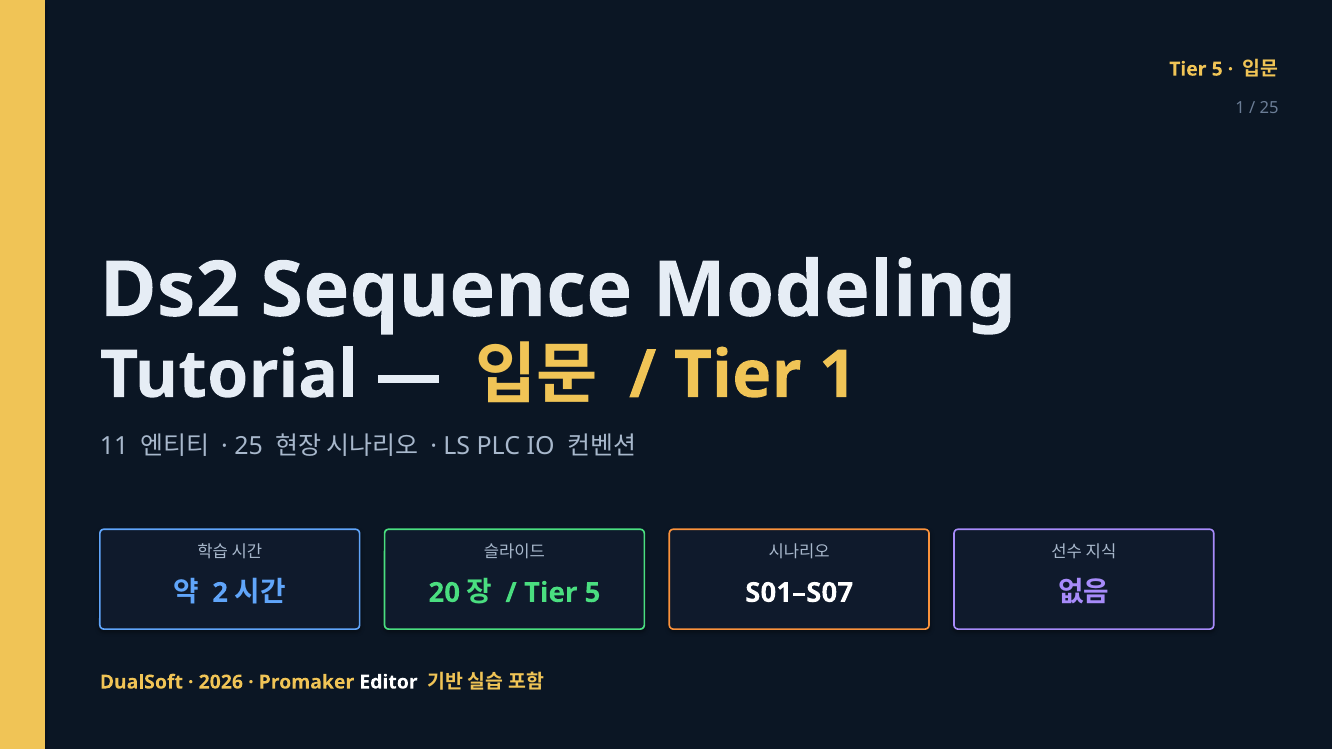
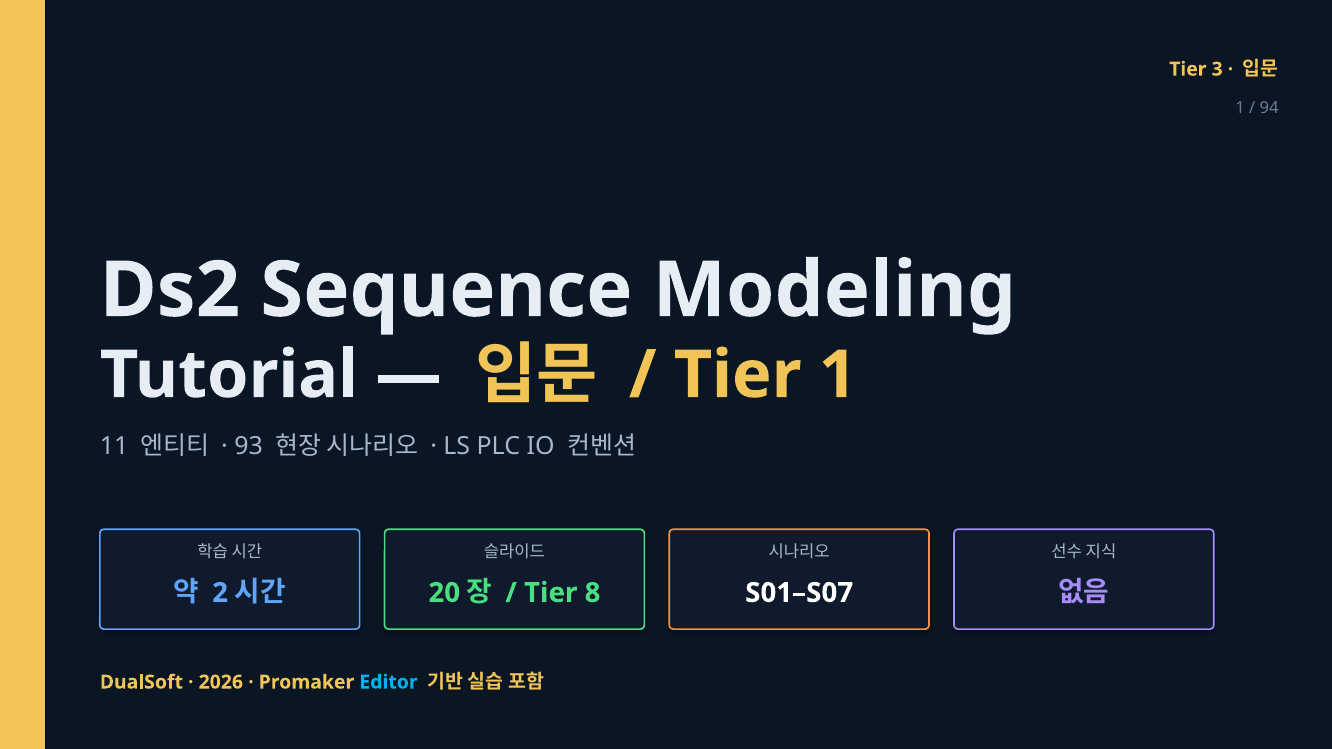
5 at (1217, 69): 5 -> 3
25 at (1269, 108): 25 -> 94
25 at (249, 446): 25 -> 93
5 at (593, 593): 5 -> 8
Editor colour: white -> light blue
